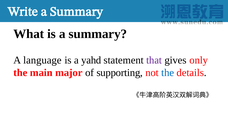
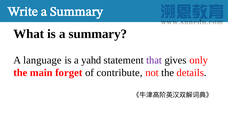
major: major -> forget
supporting: supporting -> contribute
the at (168, 73) colour: blue -> black
